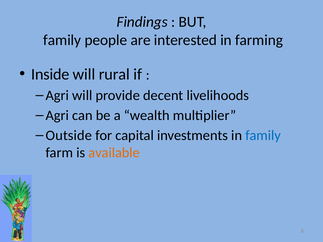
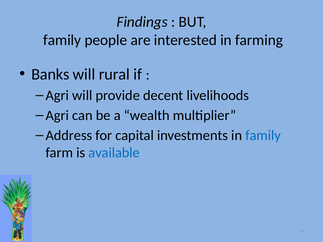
Inside: Inside -> Banks
Outside: Outside -> Address
available colour: orange -> blue
